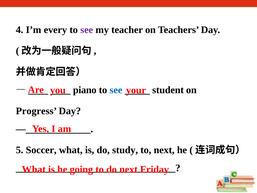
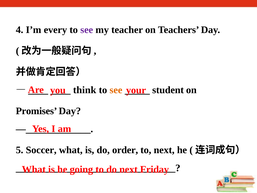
piano: piano -> think
see at (116, 90) colour: blue -> orange
Progress: Progress -> Promises
study: study -> order
